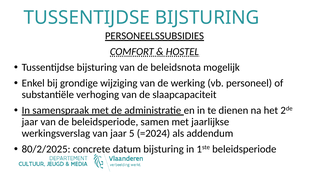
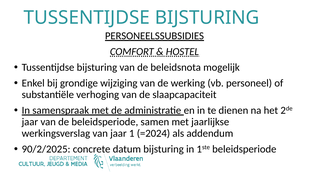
5: 5 -> 1
80/2/2025: 80/2/2025 -> 90/2/2025
